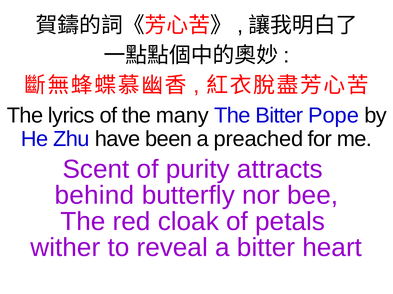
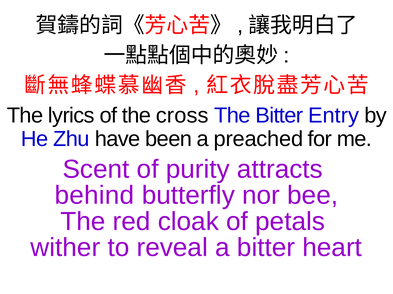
many: many -> cross
Pope: Pope -> Entry
